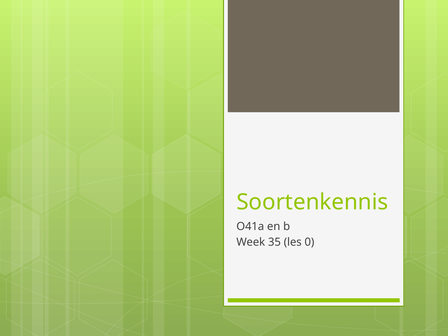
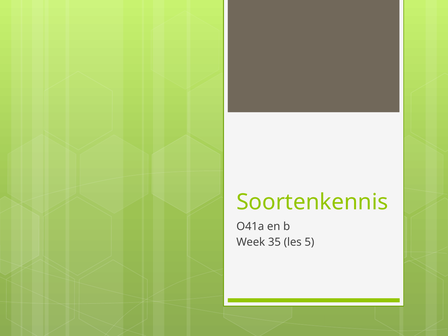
0: 0 -> 5
